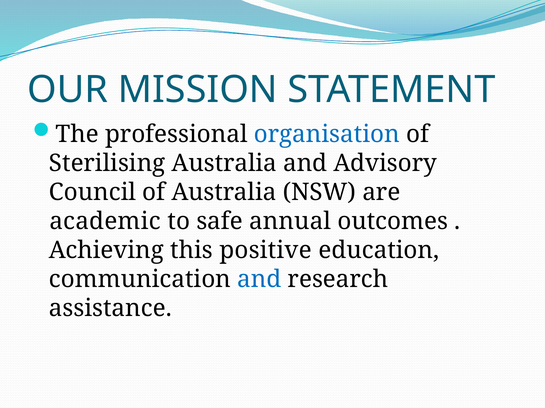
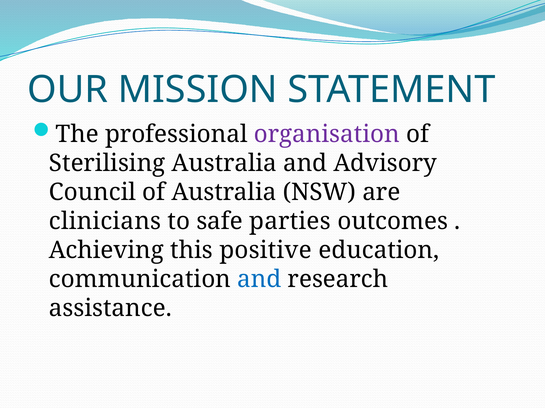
organisation colour: blue -> purple
academic: academic -> clinicians
annual: annual -> parties
